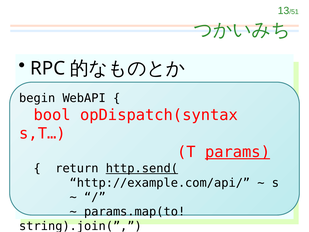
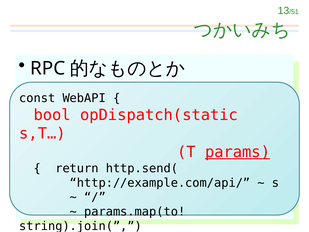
begin: begin -> const
opDispatch(syntax: opDispatch(syntax -> opDispatch(static
http.send( underline: present -> none
